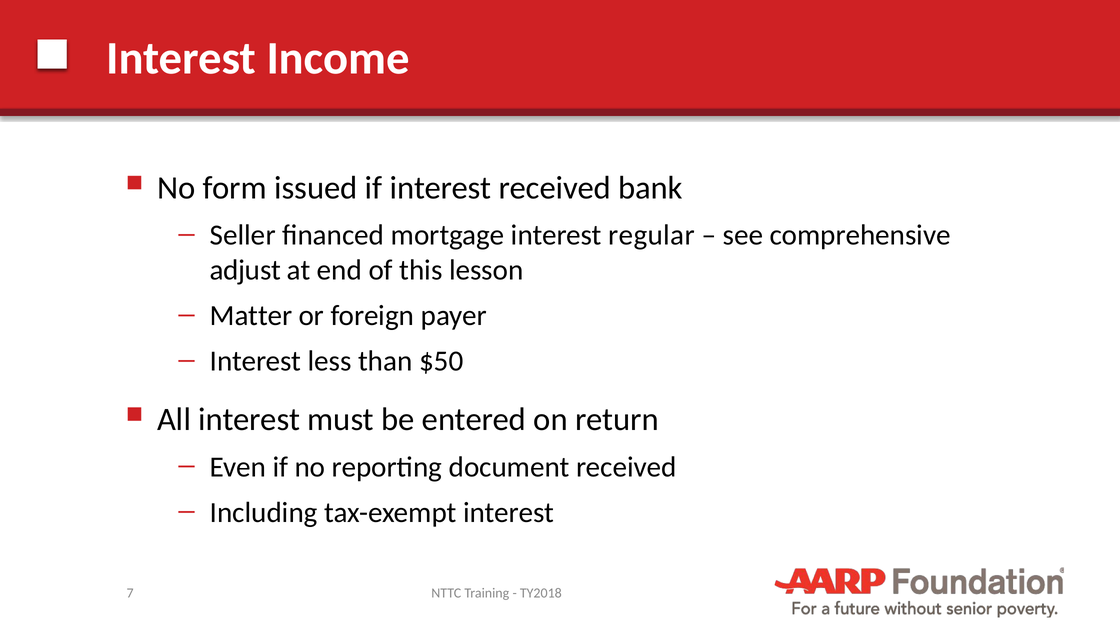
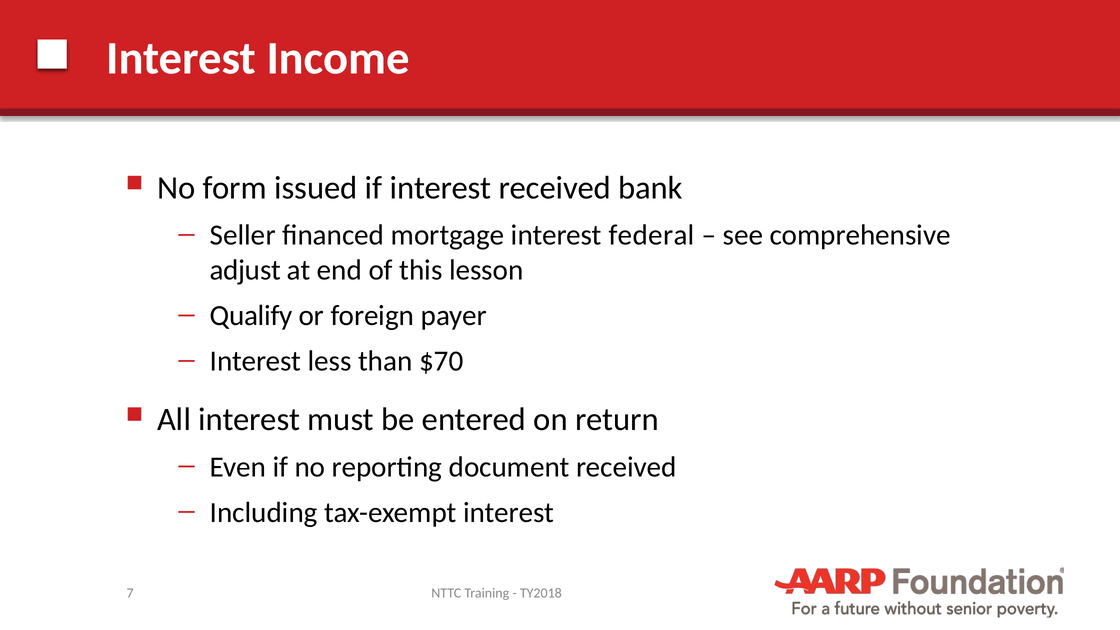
regular: regular -> federal
Matter: Matter -> Qualify
$50: $50 -> $70
